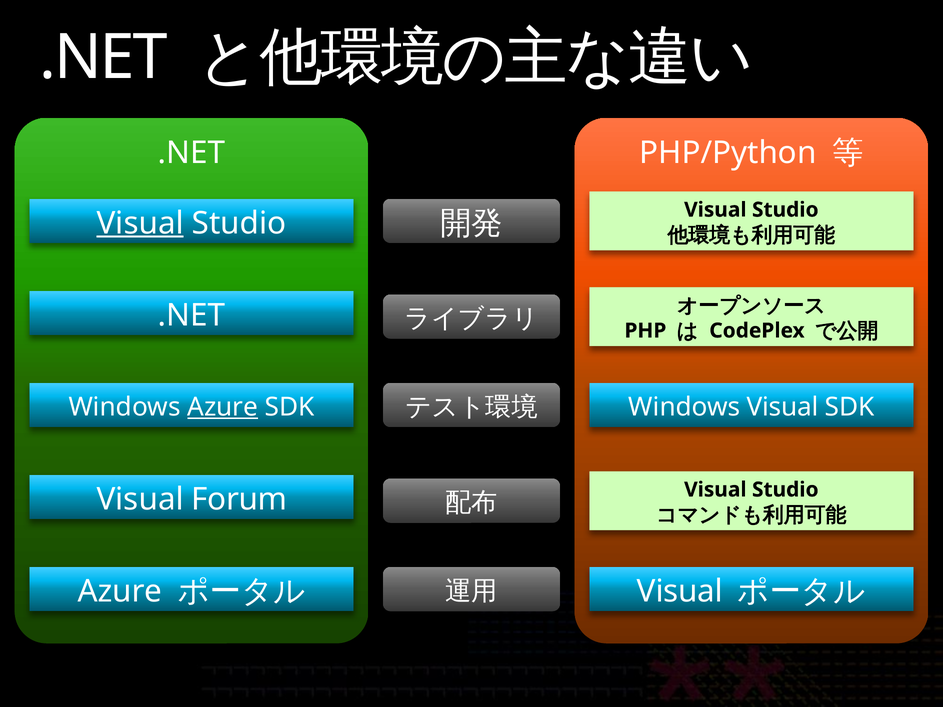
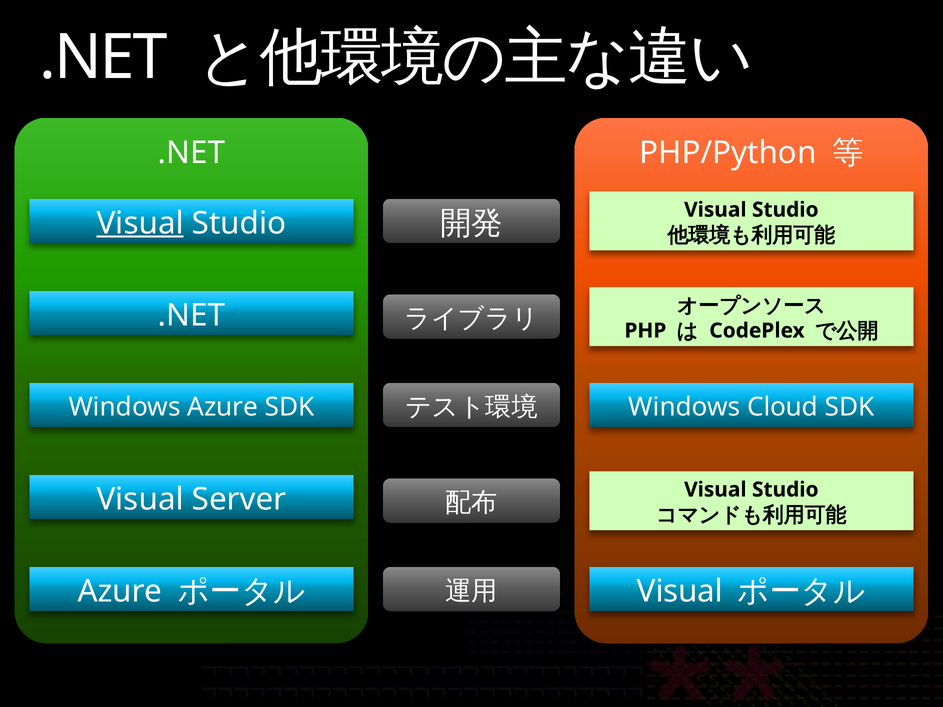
Azure at (223, 407) underline: present -> none
Windows Visual: Visual -> Cloud
Forum: Forum -> Server
